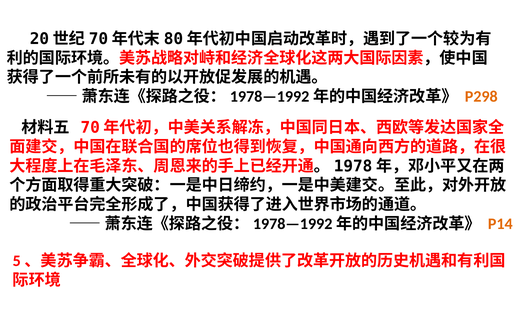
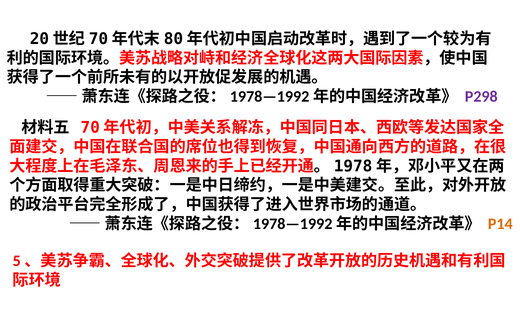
P298 colour: orange -> purple
